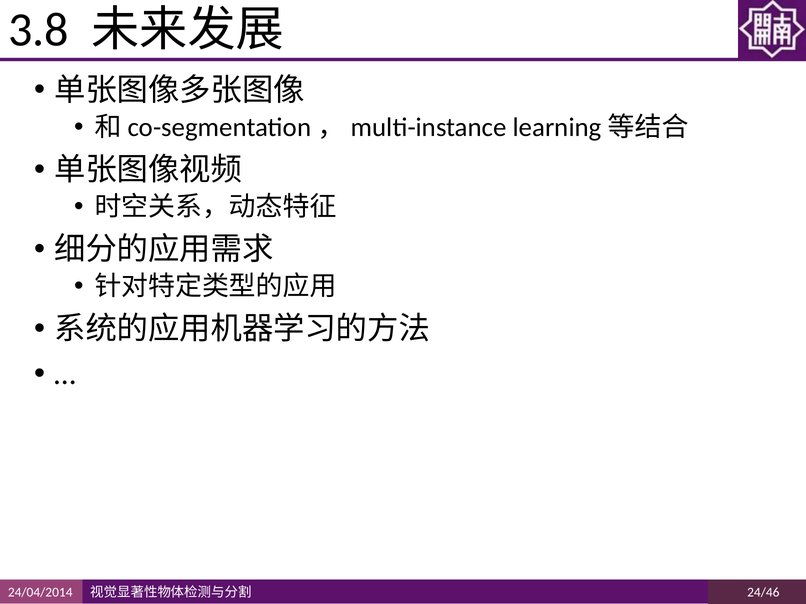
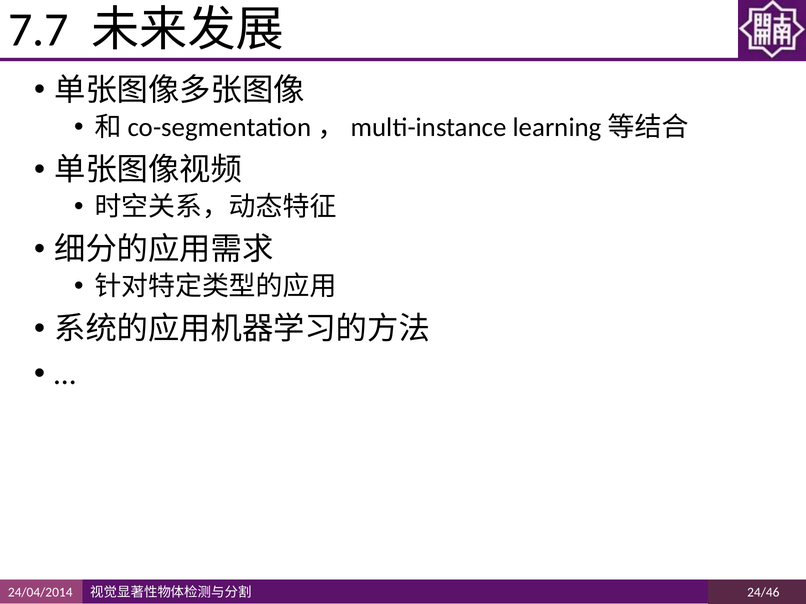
3.8: 3.8 -> 7.7
